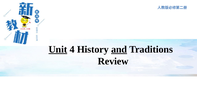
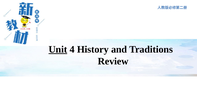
and underline: present -> none
